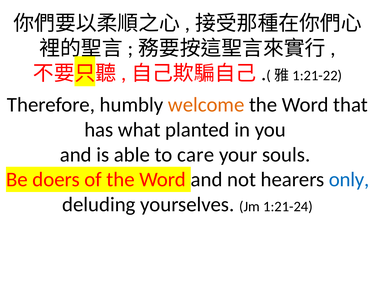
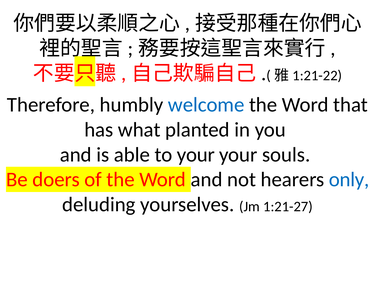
welcome colour: orange -> blue
to care: care -> your
1:21-24: 1:21-24 -> 1:21-27
